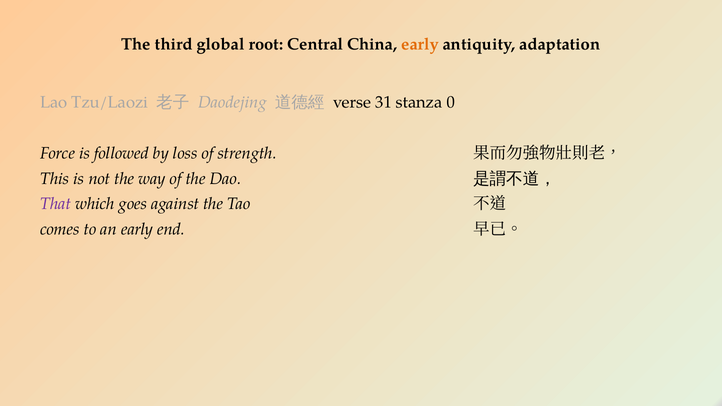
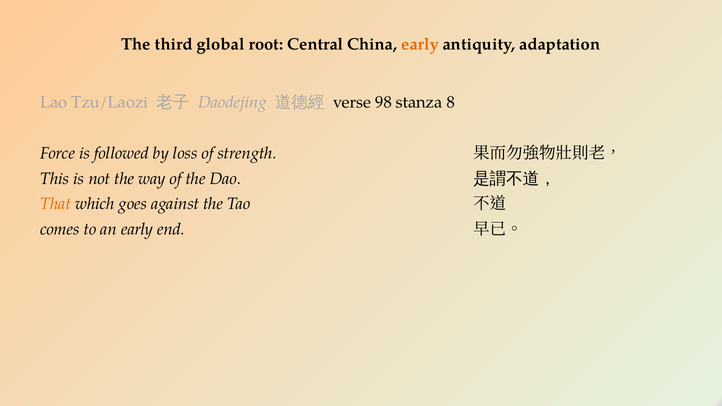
31: 31 -> 98
0: 0 -> 8
That colour: purple -> orange
